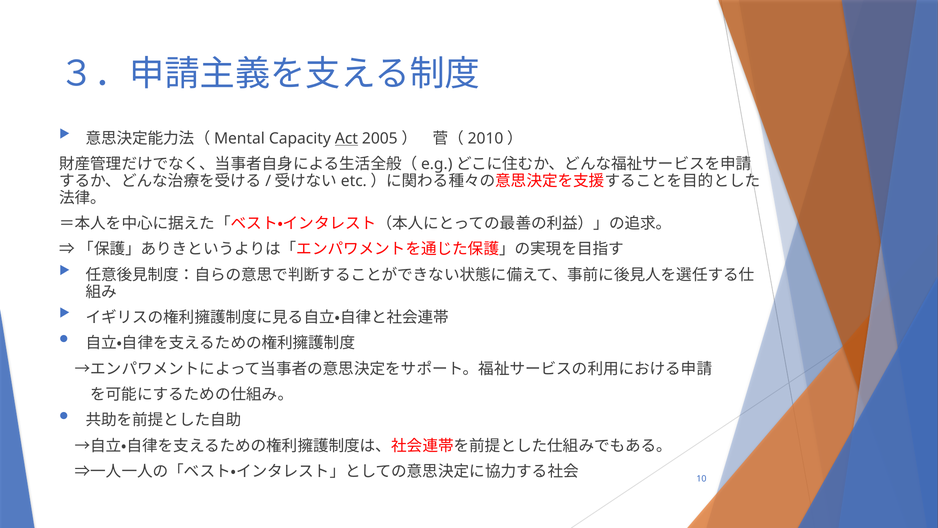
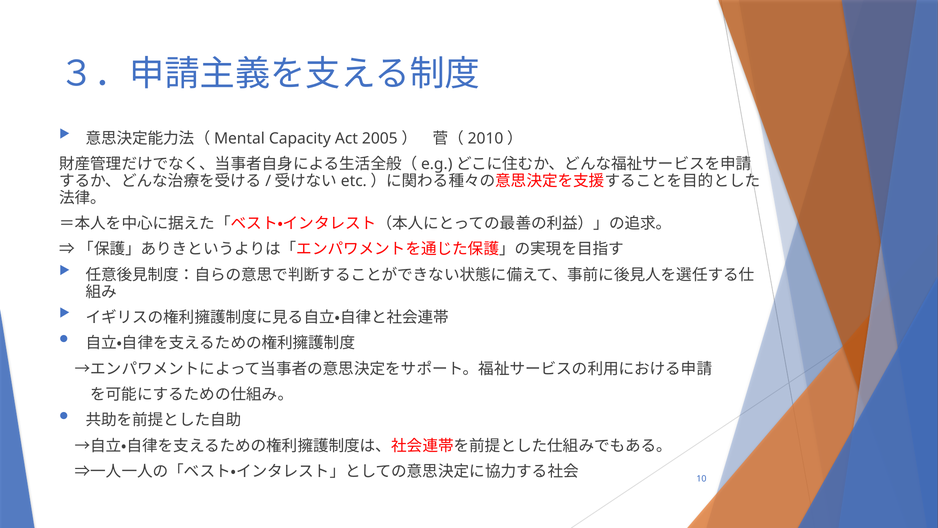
Act underline: present -> none
